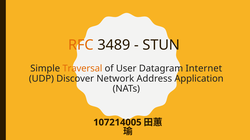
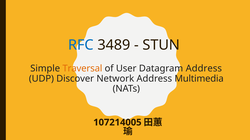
RFC colour: orange -> blue
Datagram Internet: Internet -> Address
Application: Application -> Multimedia
